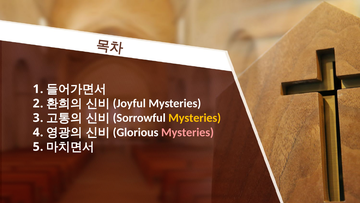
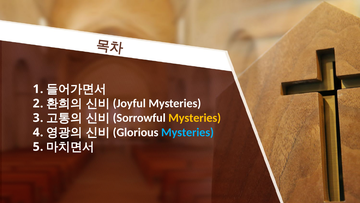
Mysteries at (187, 132) colour: pink -> light blue
